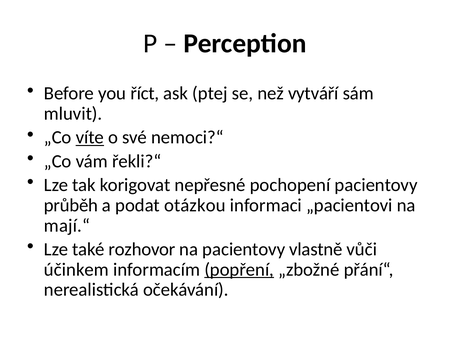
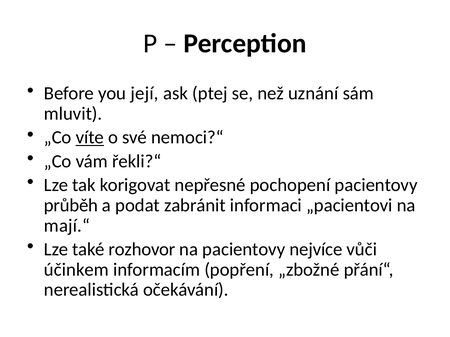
říct: říct -> její
vytváří: vytváří -> uznání
otázkou: otázkou -> zabránit
vlastně: vlastně -> nejvíce
popření underline: present -> none
